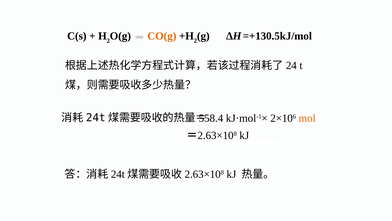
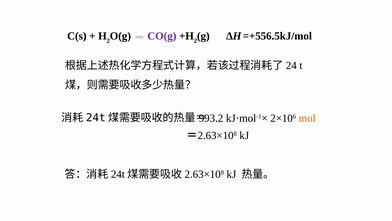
CO(g colour: orange -> purple
=+130.5kJ/mol: =+130.5kJ/mol -> =+556.5kJ/mol
558.4: 558.4 -> 993.2
